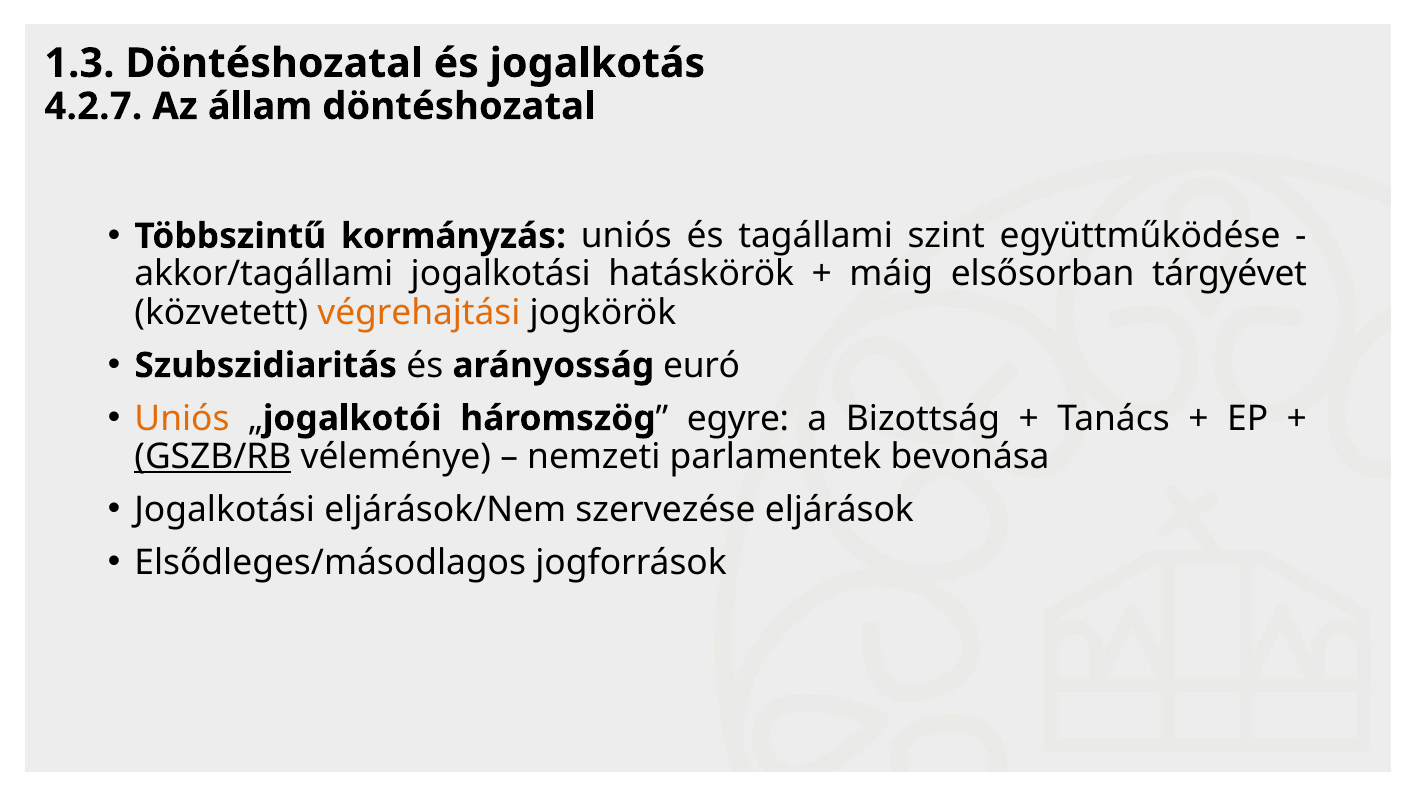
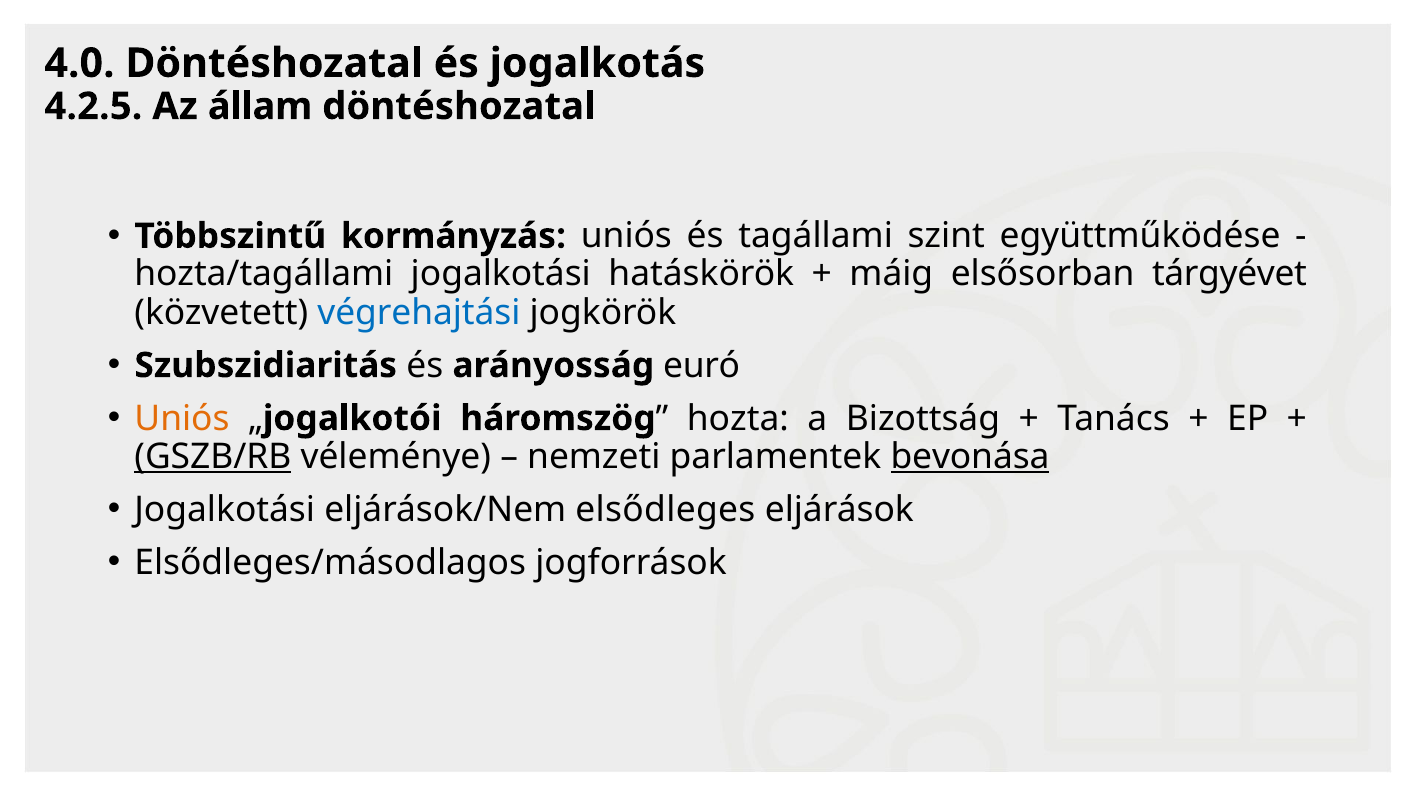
1.3: 1.3 -> 4.0
4.2.7: 4.2.7 -> 4.2.5
akkor/tagállami: akkor/tagállami -> hozta/tagállami
végrehajtási colour: orange -> blue
egyre: egyre -> hozta
bevonása underline: none -> present
szervezése: szervezése -> elsődleges
